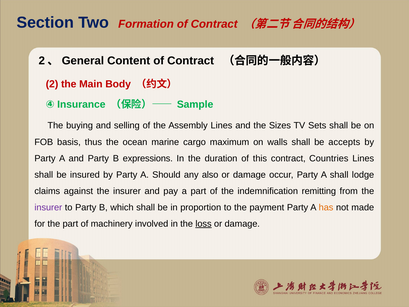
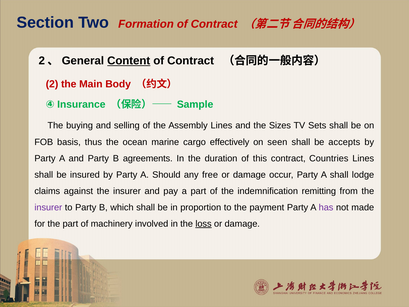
Content underline: none -> present
maximum: maximum -> effectively
walls: walls -> seen
expressions: expressions -> agreements
also: also -> free
has colour: orange -> purple
